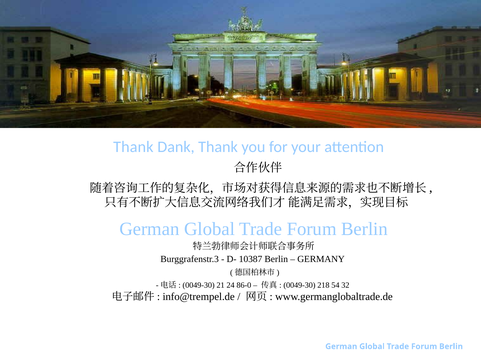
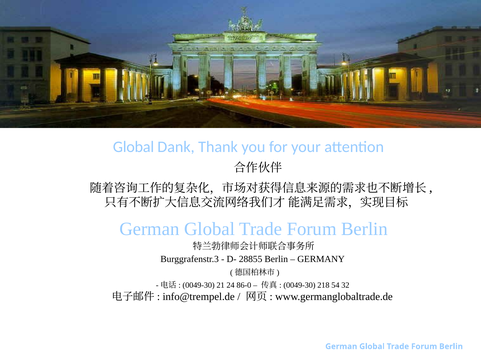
Thank at (133, 147): Thank -> Global
10387: 10387 -> 28855
